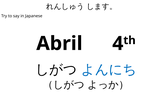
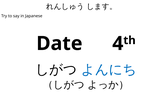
Abril: Abril -> Date
